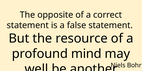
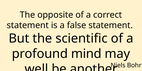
resource: resource -> scientific
